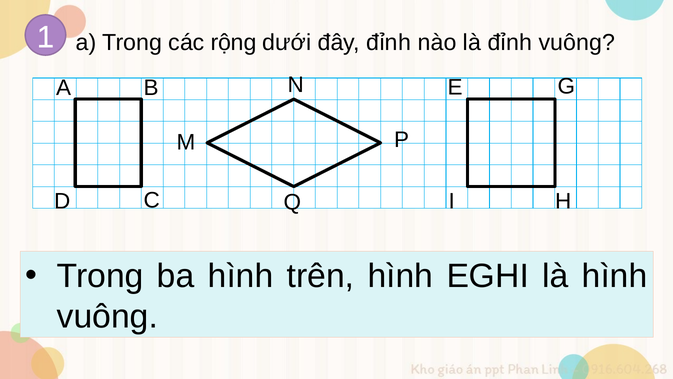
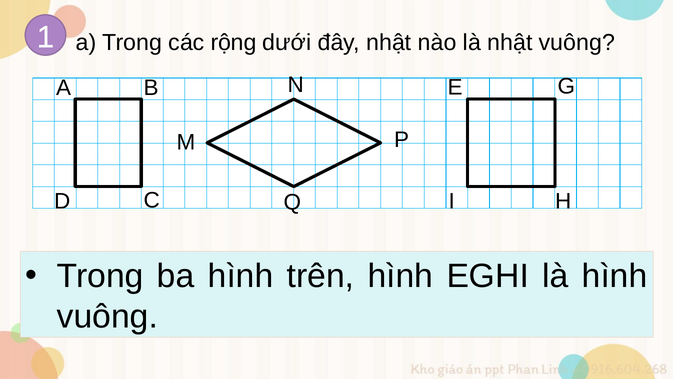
đây đỉnh: đỉnh -> nhật
là đỉnh: đỉnh -> nhật
